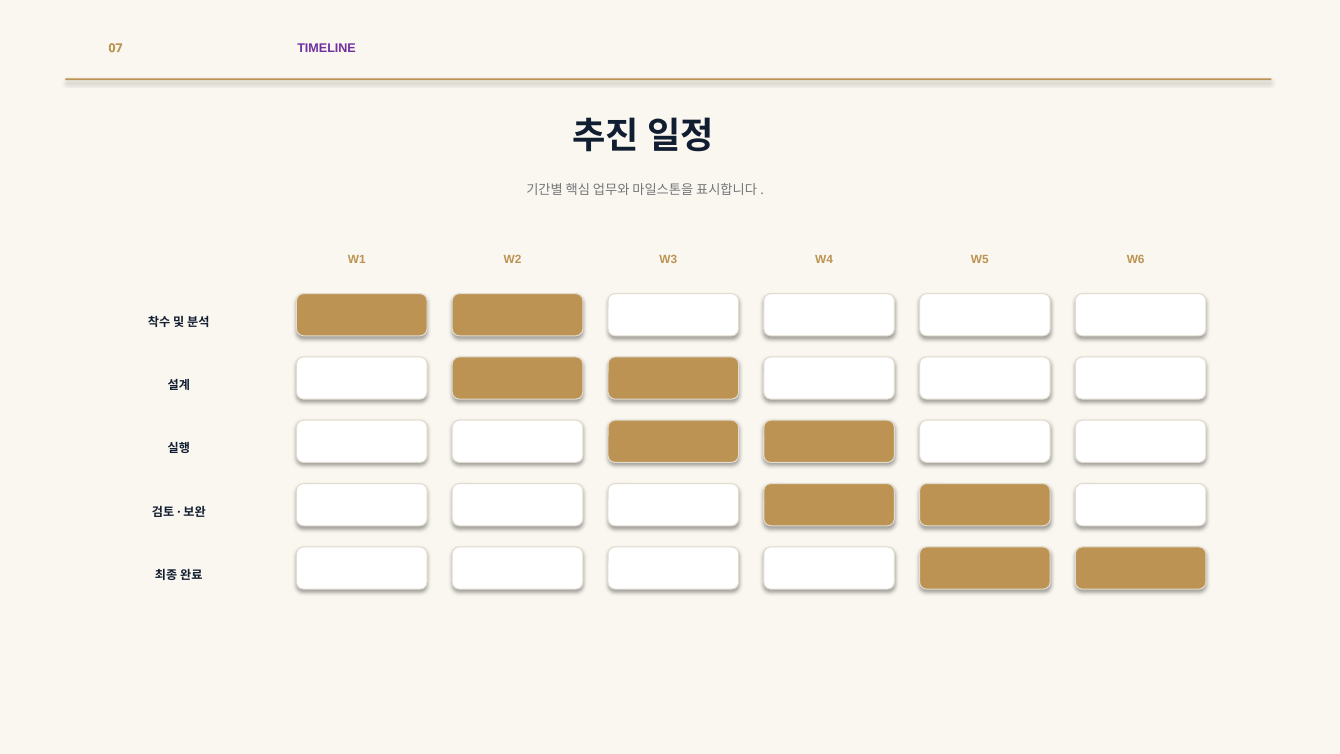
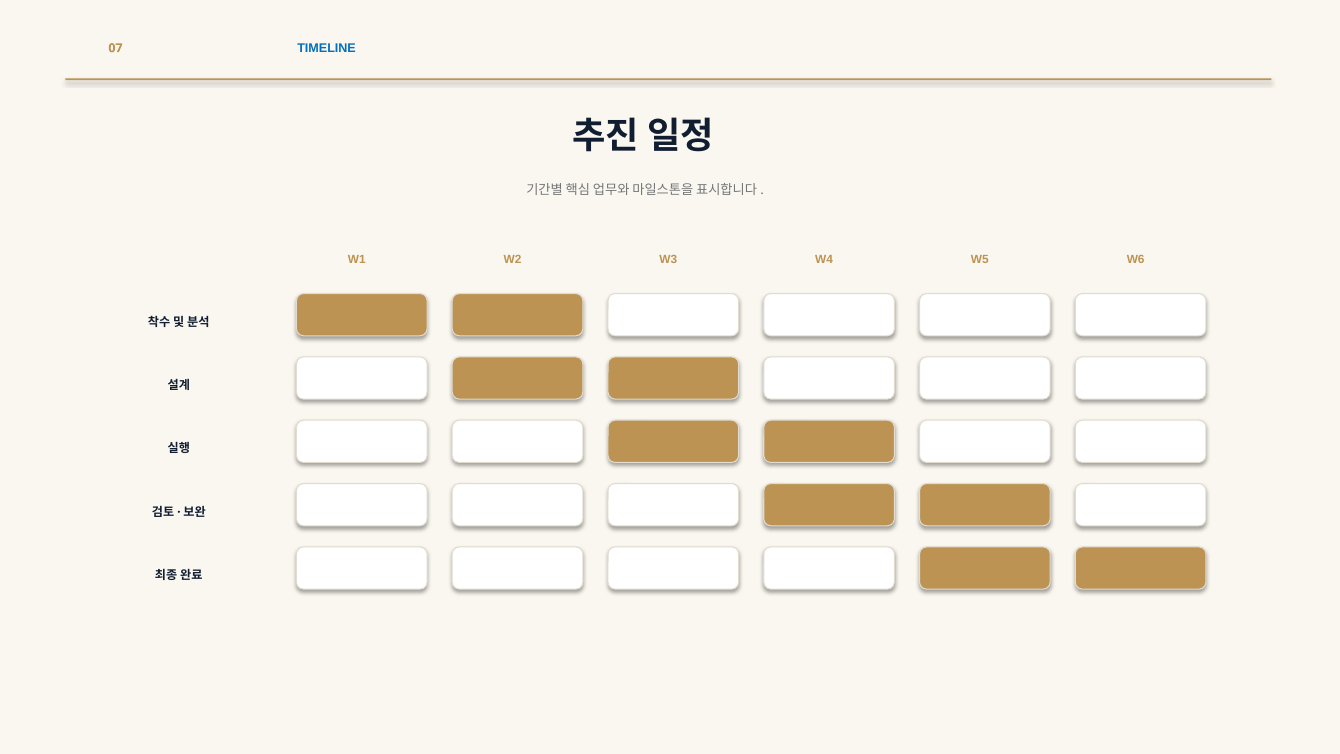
TIMELINE colour: purple -> blue
